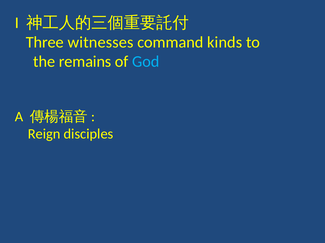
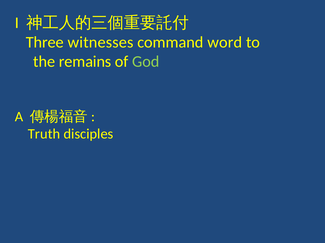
kinds: kinds -> word
God colour: light blue -> light green
Reign: Reign -> Truth
